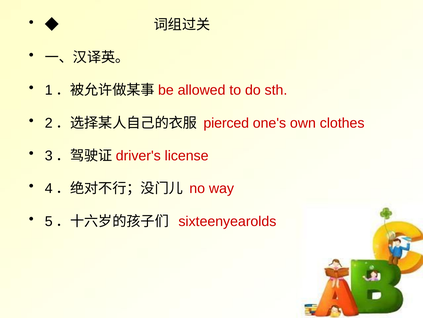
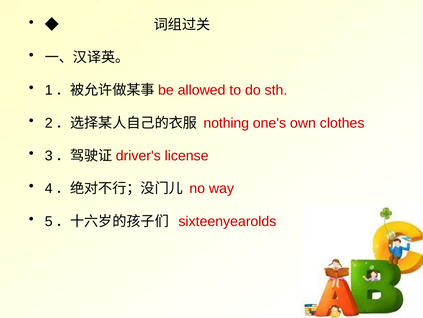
pierced: pierced -> nothing
